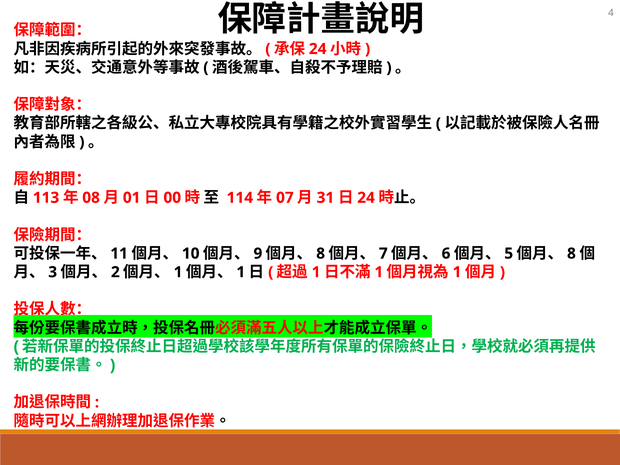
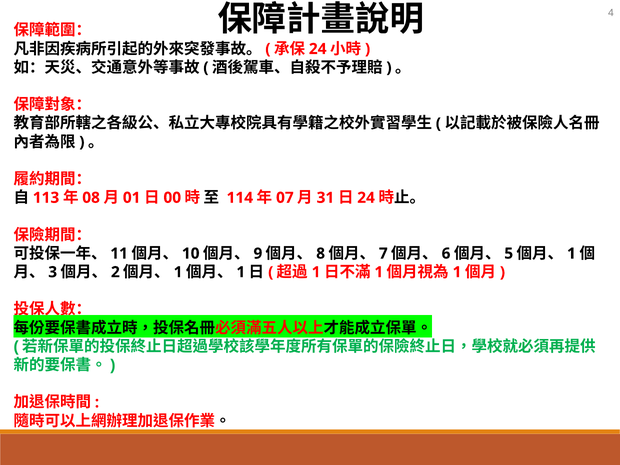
8 at (571, 254): 8 -> 1
